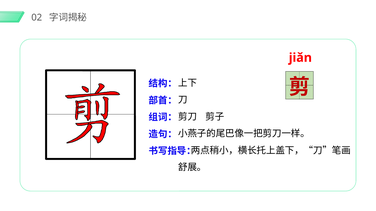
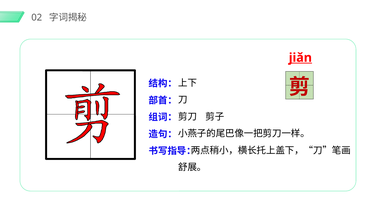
jiǎn underline: none -> present
